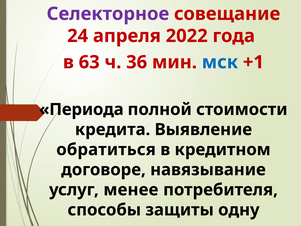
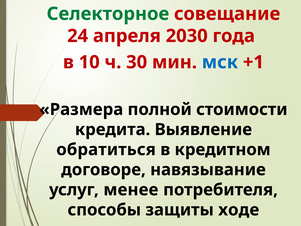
Селекторное colour: purple -> green
2022: 2022 -> 2030
63: 63 -> 10
36: 36 -> 30
Периода: Периода -> Размера
одну: одну -> ходе
